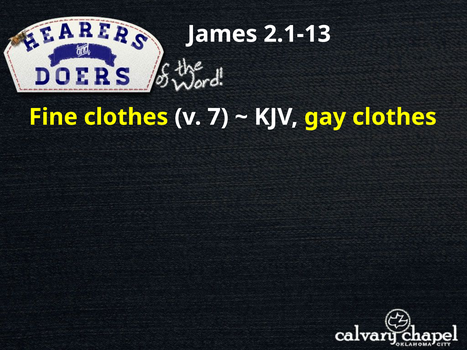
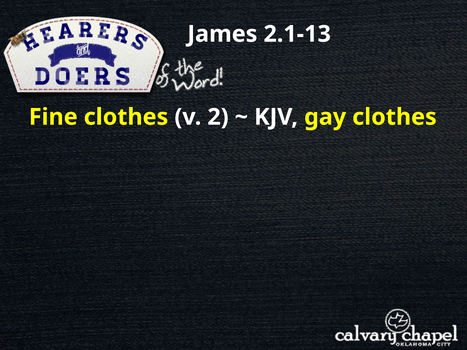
7: 7 -> 2
